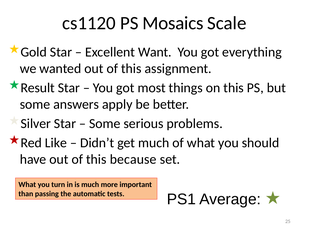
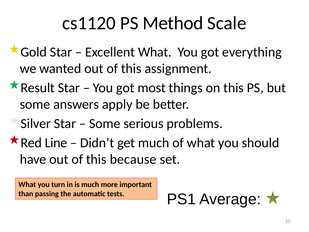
Mosaics: Mosaics -> Method
Excellent Want: Want -> What
Like: Like -> Line
